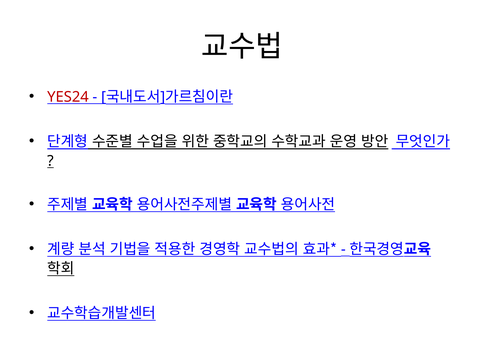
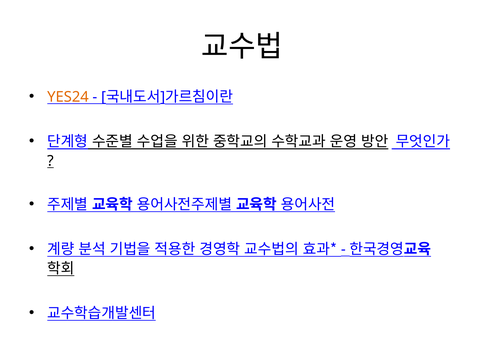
YES24 colour: red -> orange
